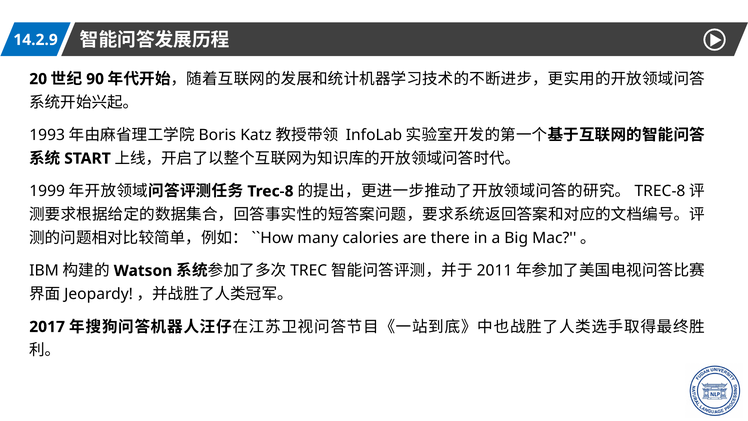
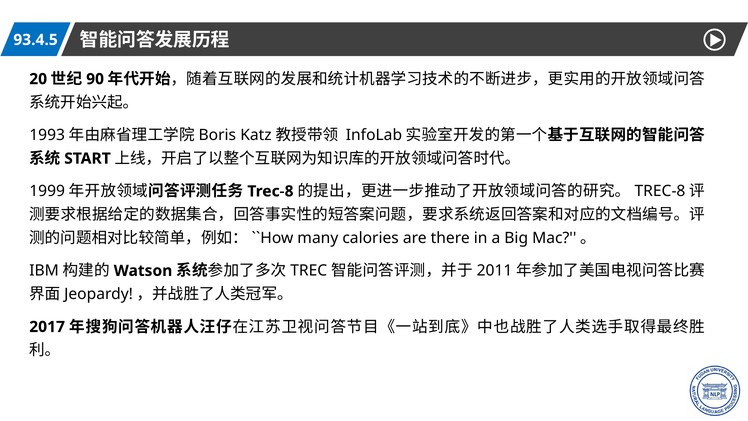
14.2.9: 14.2.9 -> 93.4.5
